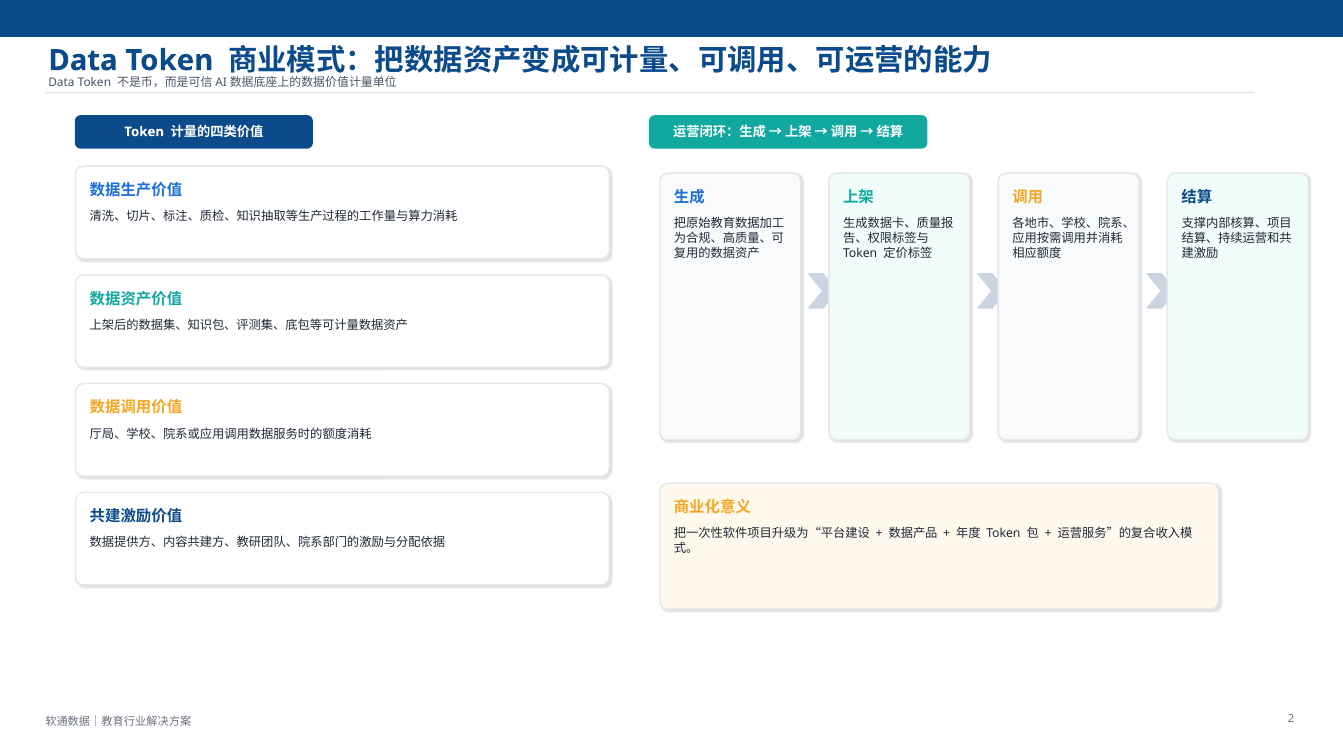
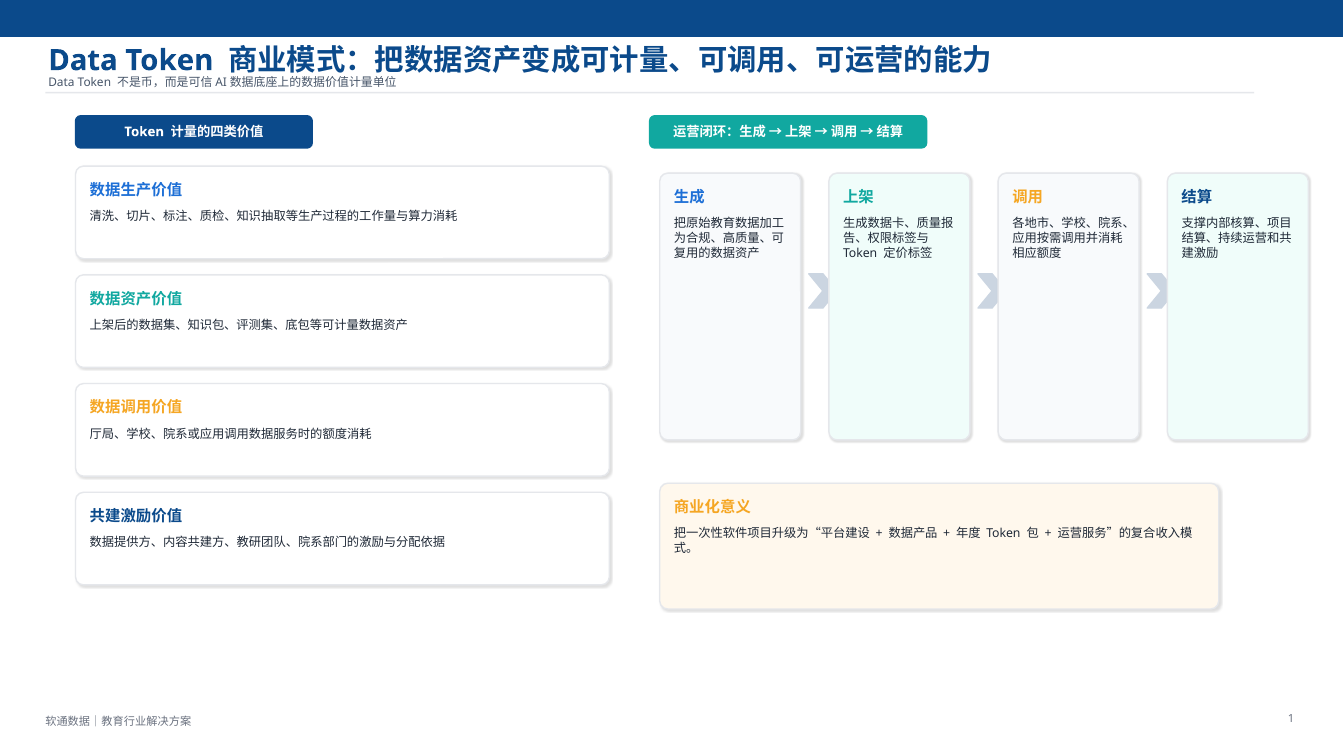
2: 2 -> 1
